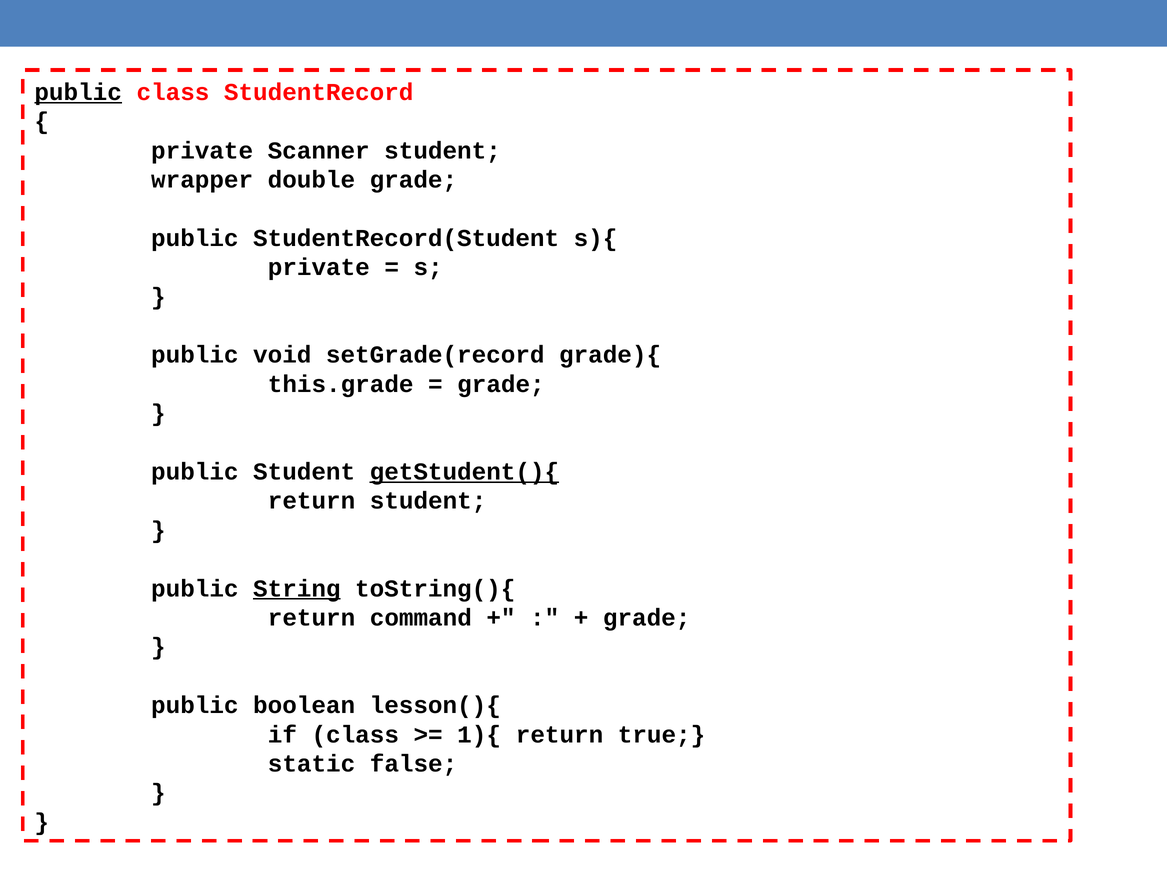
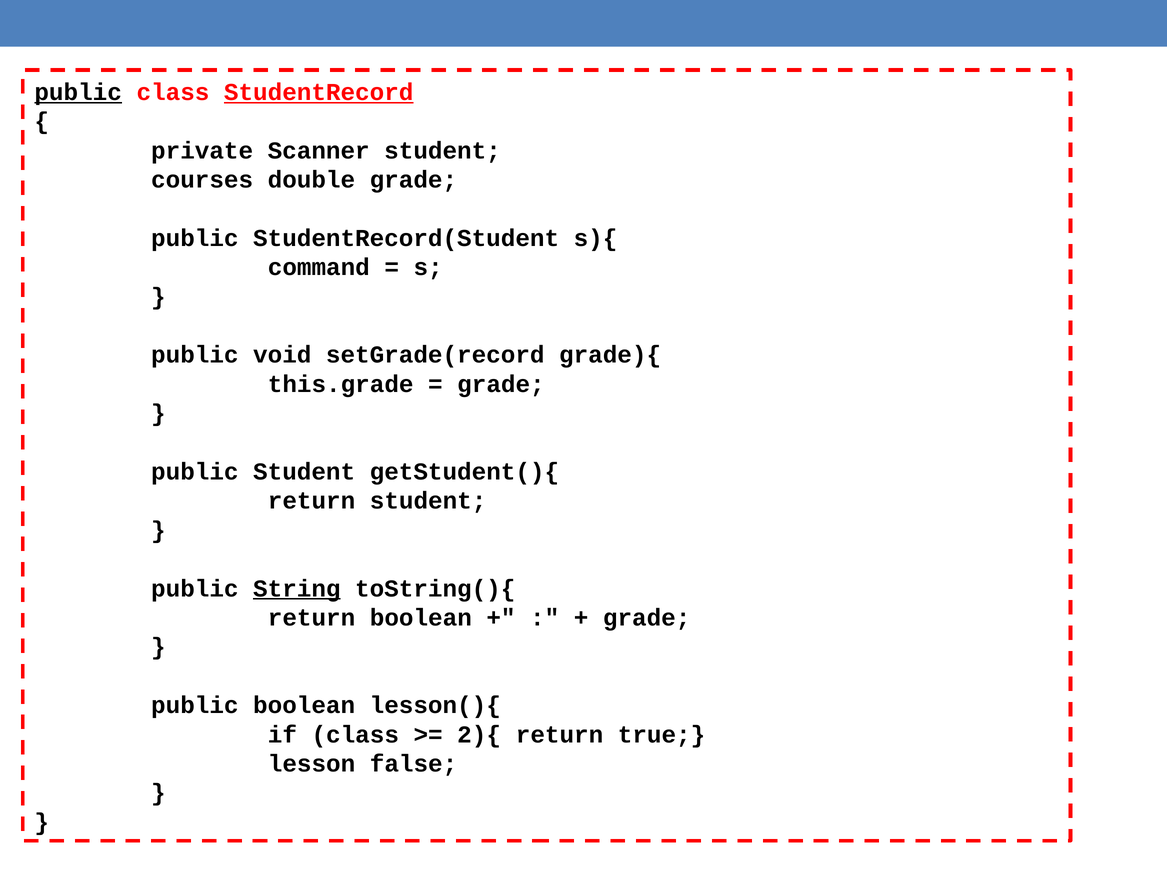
StudentRecord underline: none -> present
wrapper: wrapper -> courses
private at (319, 267): private -> command
getStudent(){ underline: present -> none
return command: command -> boolean
1){: 1){ -> 2){
static: static -> lesson
